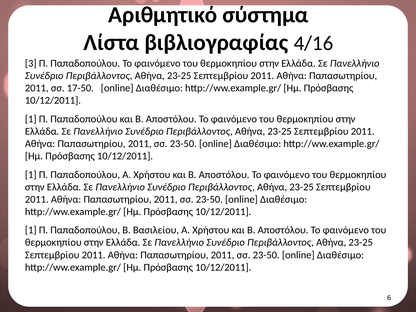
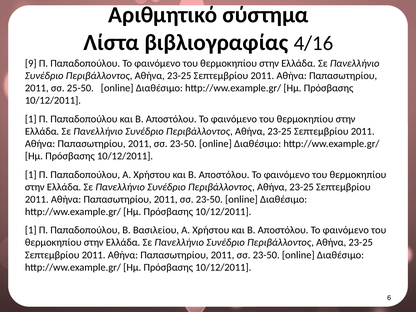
3: 3 -> 9
17-50: 17-50 -> 25-50
